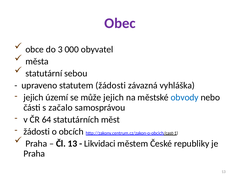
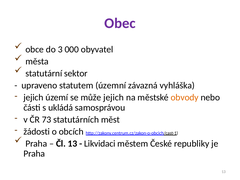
sebou: sebou -> sektor
statutem žádosti: žádosti -> územní
obvody colour: blue -> orange
začalo: začalo -> ukládá
64: 64 -> 73
